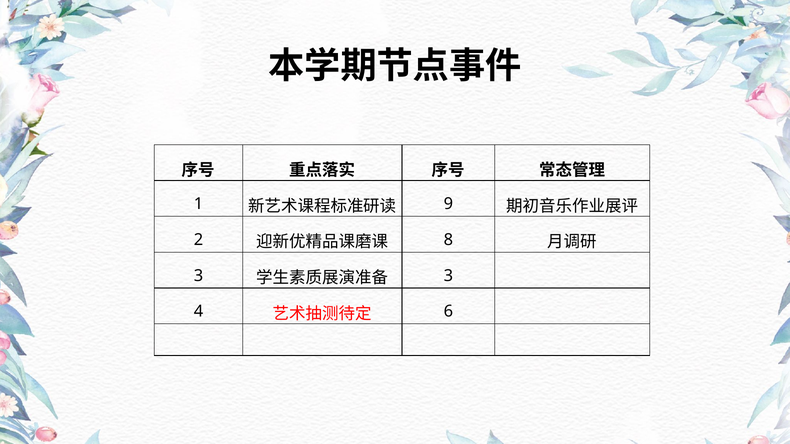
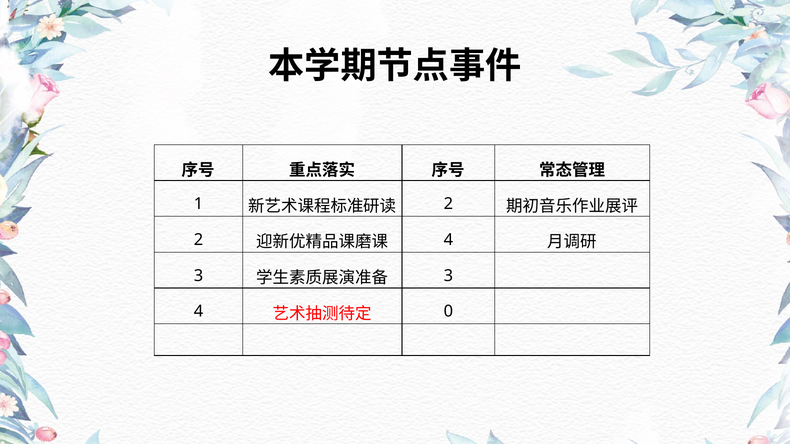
9 at (448, 204): 9 -> 2
8 at (448, 240): 8 -> 4
6: 6 -> 0
